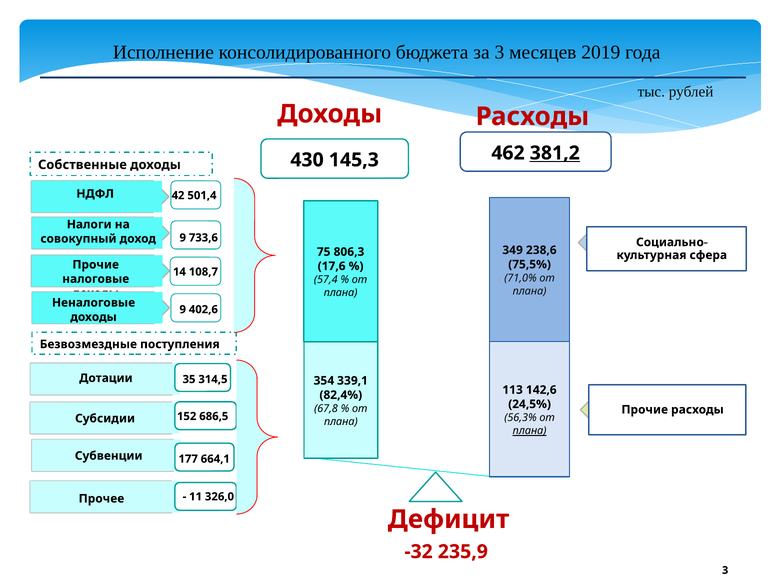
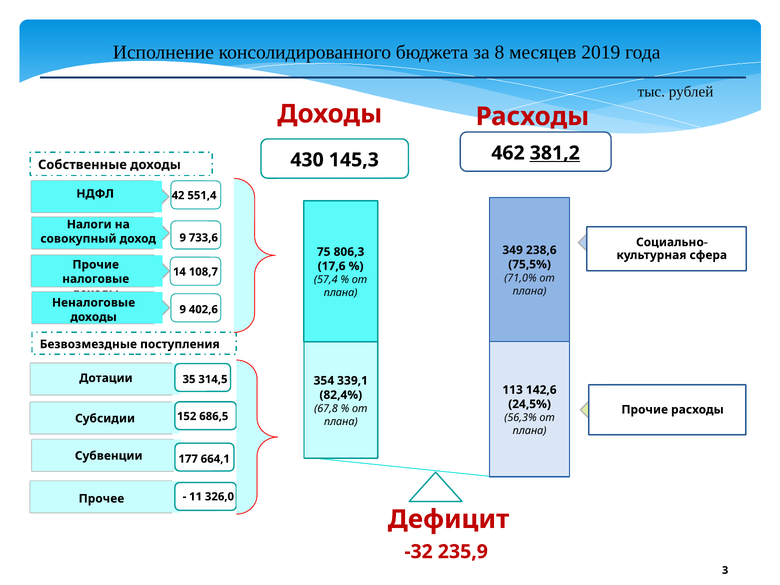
за 3: 3 -> 8
501,4: 501,4 -> 551,4
плана at (530, 431) underline: present -> none
